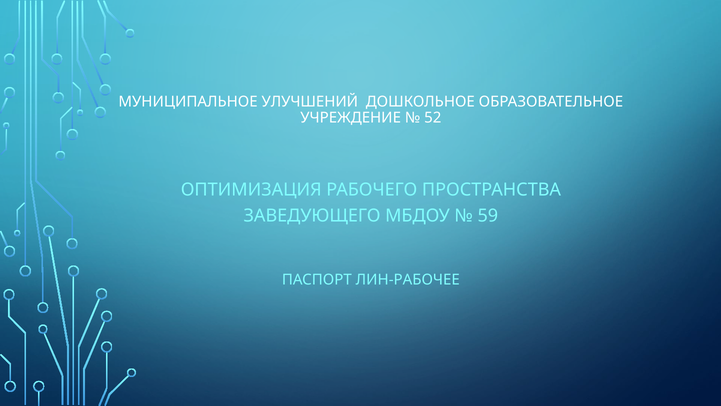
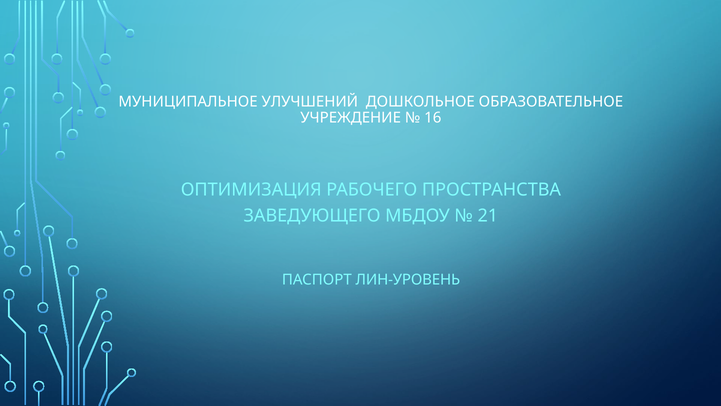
52: 52 -> 16
59: 59 -> 21
ЛИН-РАБОЧЕЕ: ЛИН-РАБОЧЕЕ -> ЛИН-УРОВЕНЬ
